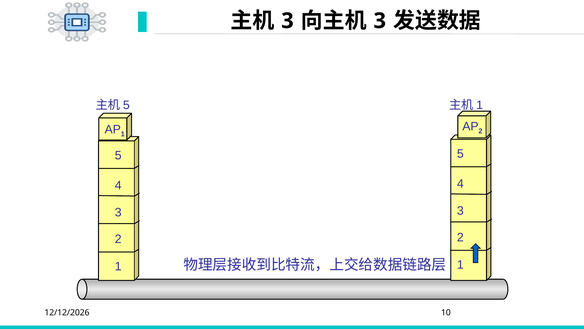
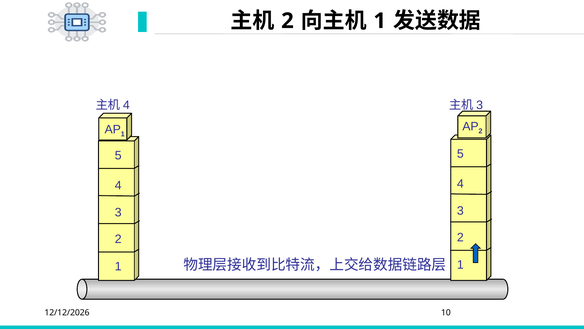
3 at (287, 21): 3 -> 2
3 at (380, 21): 3 -> 1
5 at (126, 105): 5 -> 4
1 at (480, 105): 1 -> 3
